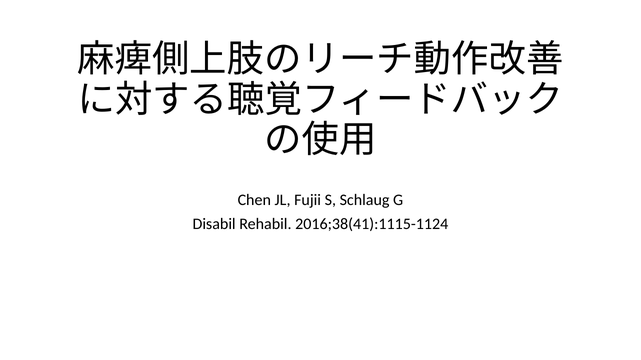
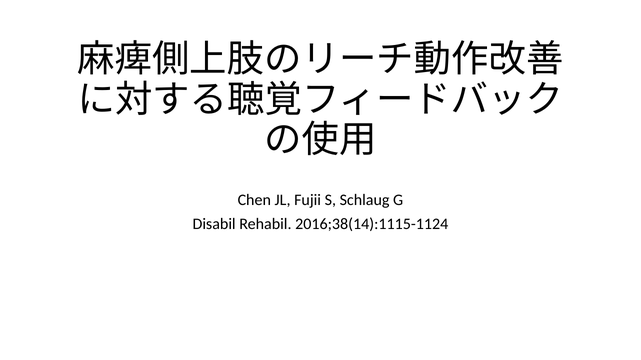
2016;38(41):1115-1124: 2016;38(41):1115-1124 -> 2016;38(14):1115-1124
